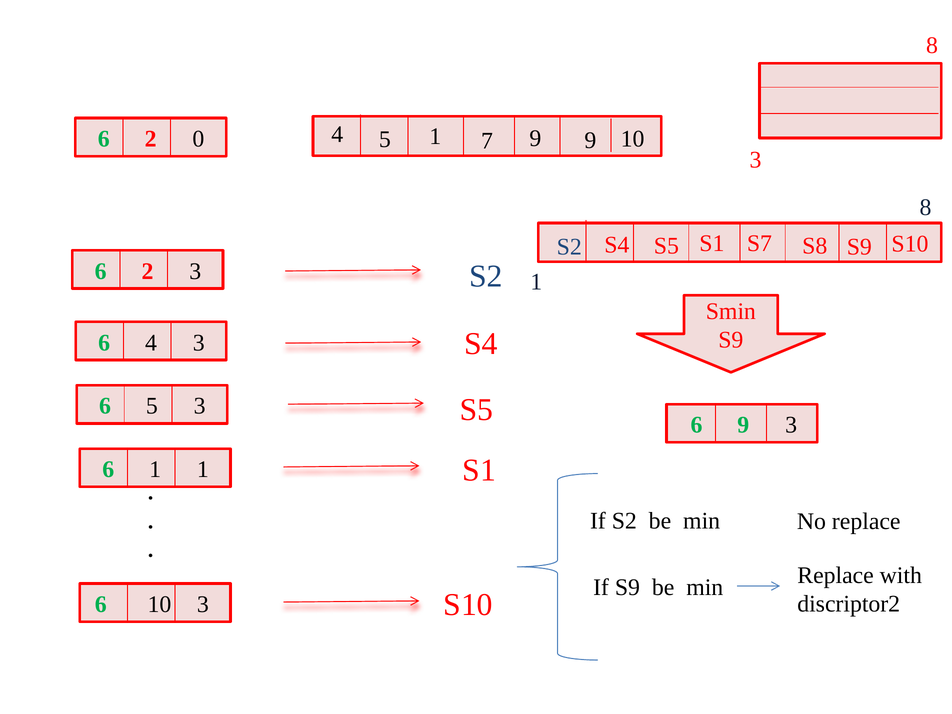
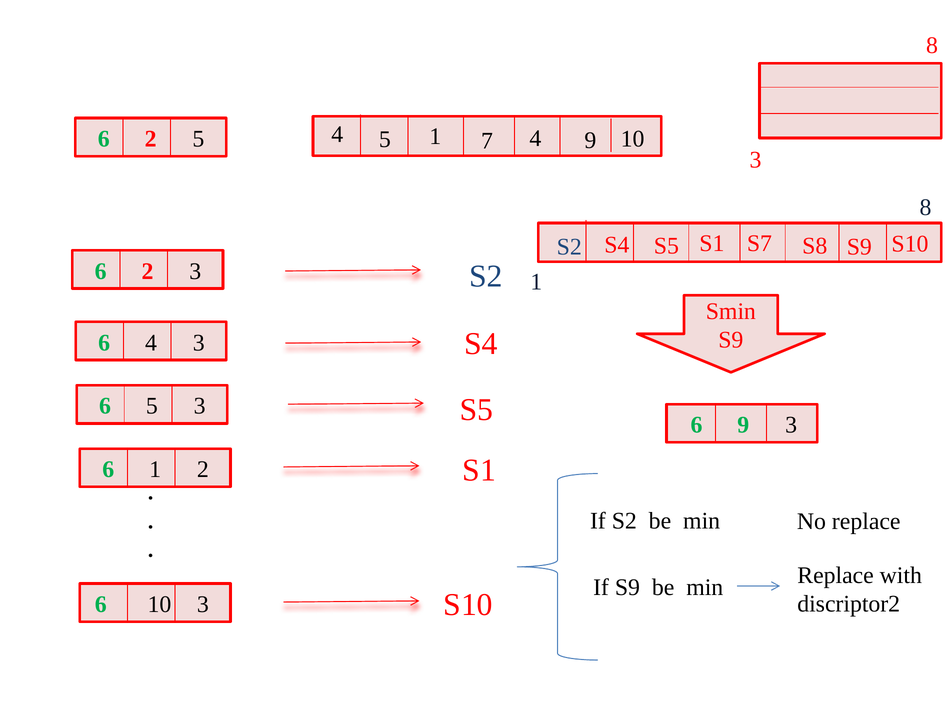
7 9: 9 -> 4
2 0: 0 -> 5
1 1: 1 -> 2
